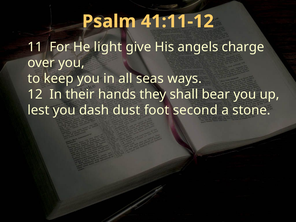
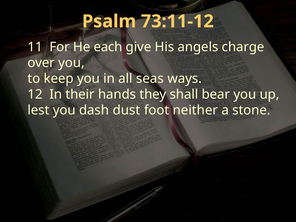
41:11-12: 41:11-12 -> 73:11-12
light: light -> each
second: second -> neither
